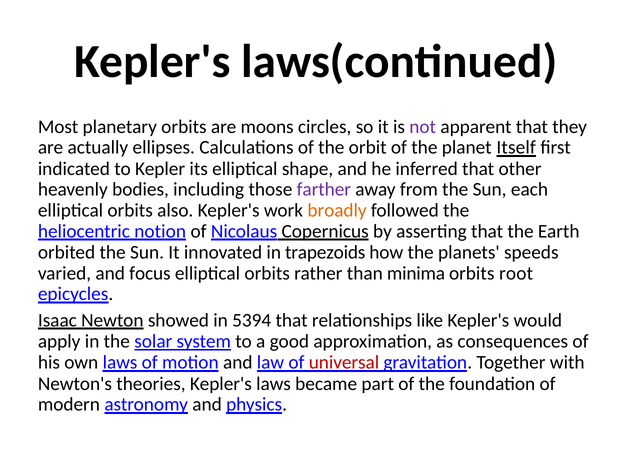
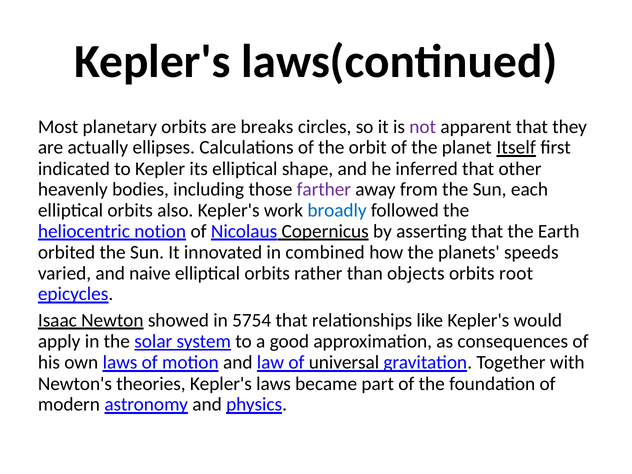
moons: moons -> breaks
broadly colour: orange -> blue
trapezoids: trapezoids -> combined
focus: focus -> naive
minima: minima -> objects
5394: 5394 -> 5754
universal colour: red -> black
